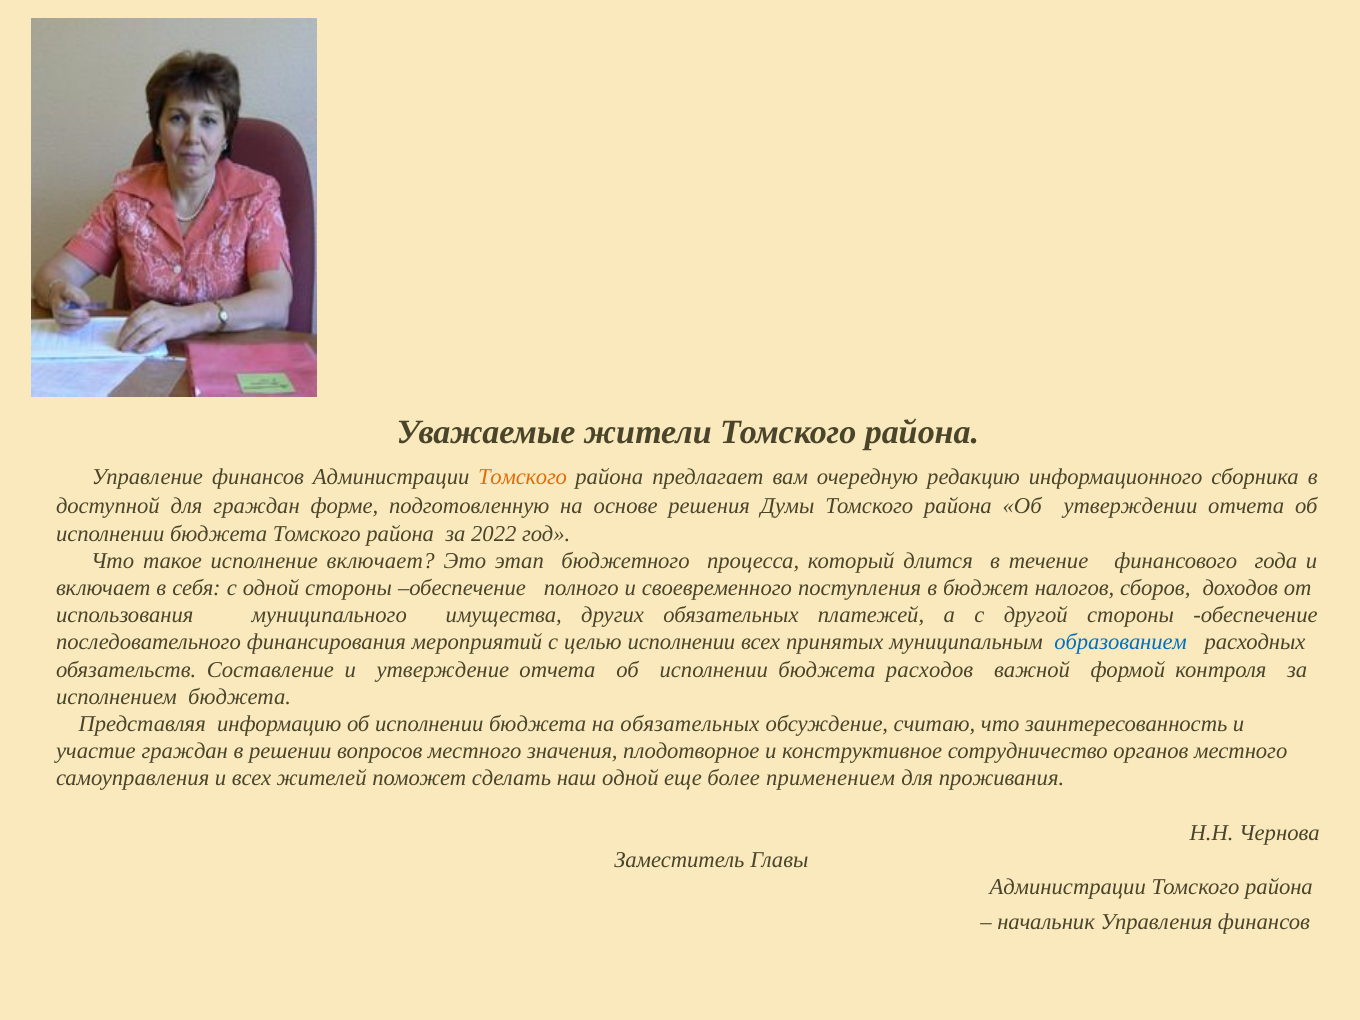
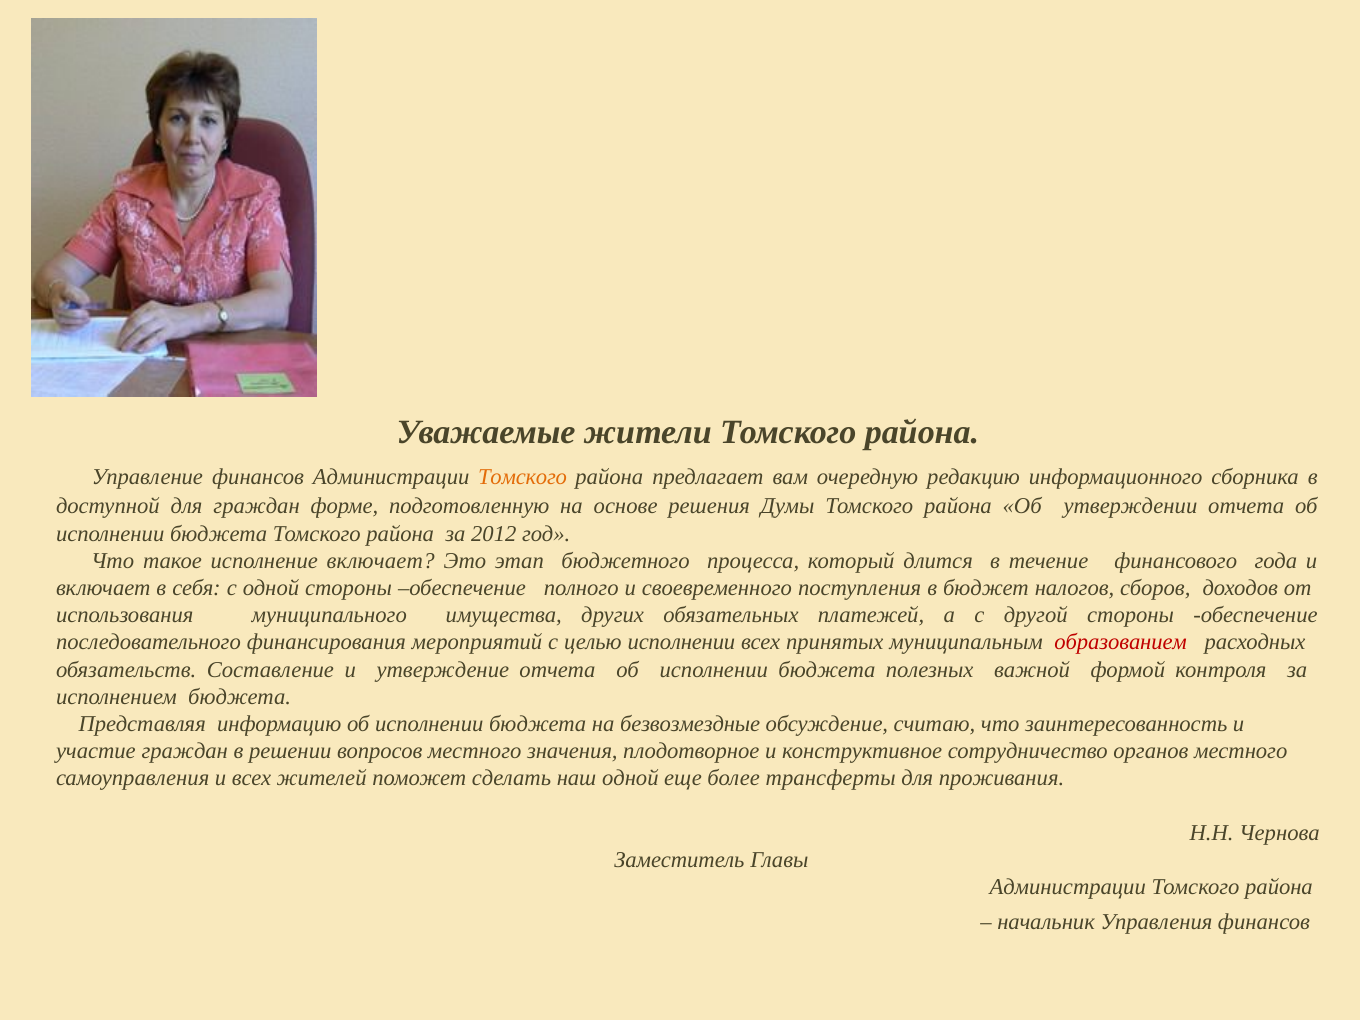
2022: 2022 -> 2012
образованием colour: blue -> red
расходов: расходов -> полезных
на обязательных: обязательных -> безвозмездные
применением: применением -> трансферты
